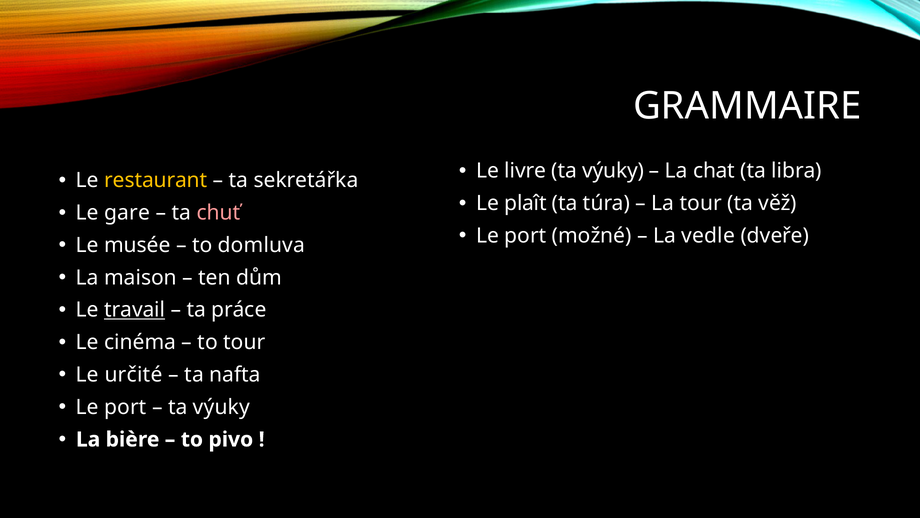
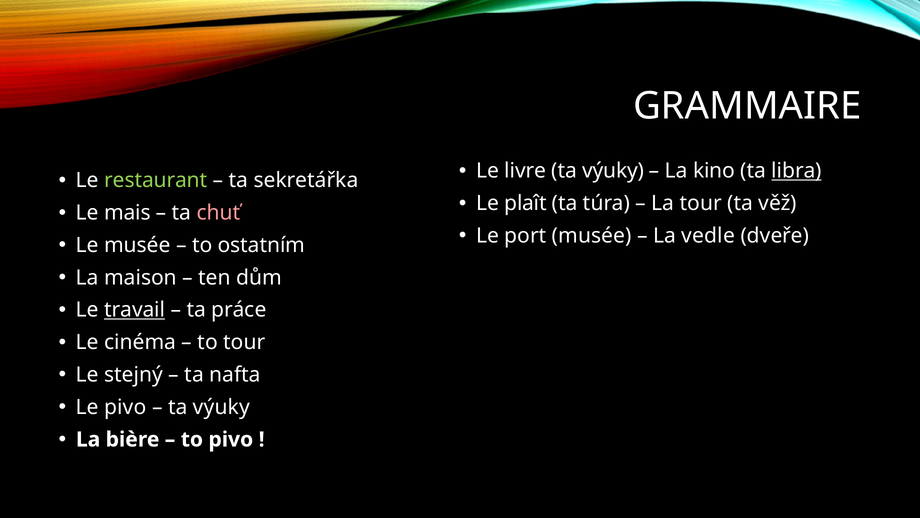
chat: chat -> kino
libra underline: none -> present
restaurant colour: yellow -> light green
gare: gare -> mais
port možné: možné -> musée
domluva: domluva -> ostatním
určité: určité -> stejný
port at (125, 407): port -> pivo
